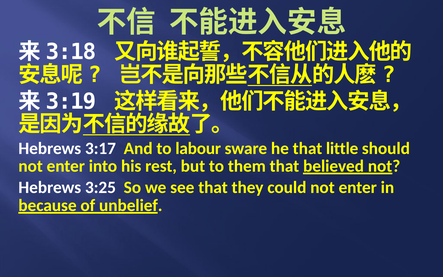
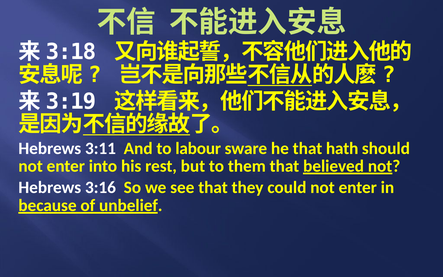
3:17: 3:17 -> 3:11
little: little -> hath
3:25: 3:25 -> 3:16
